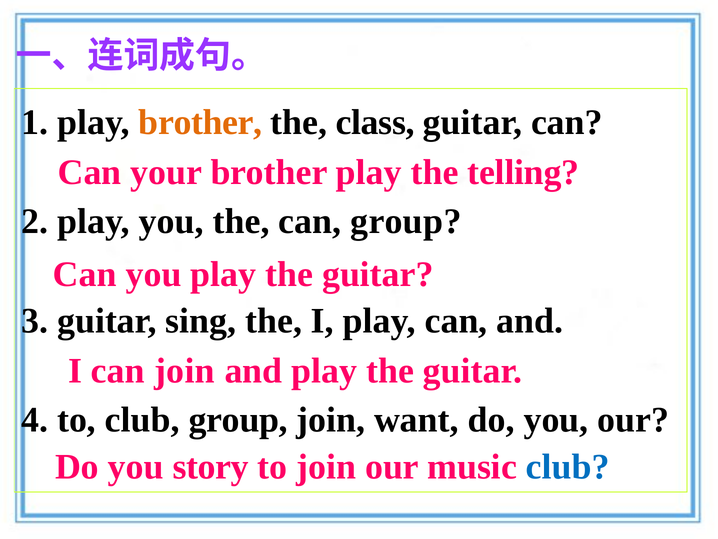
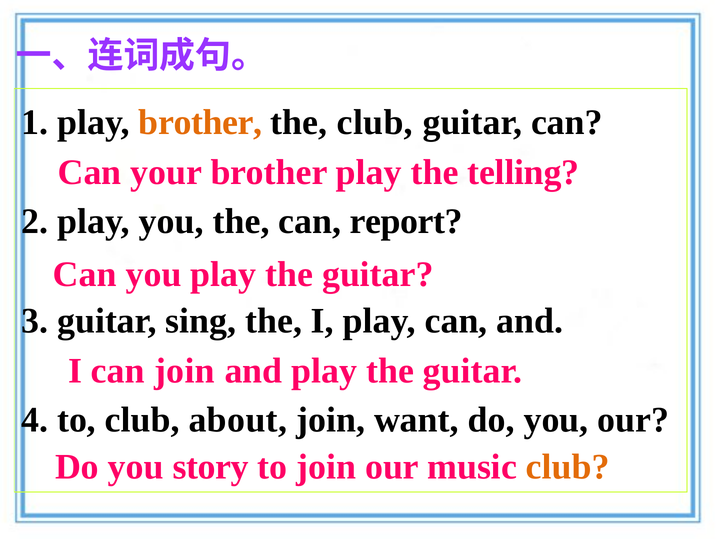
the class: class -> club
can group: group -> report
club group: group -> about
club at (568, 466) colour: blue -> orange
